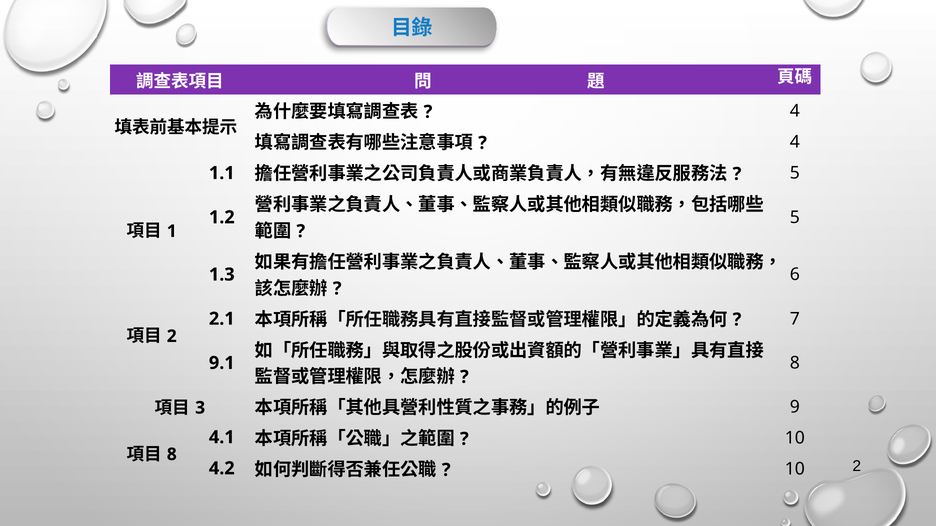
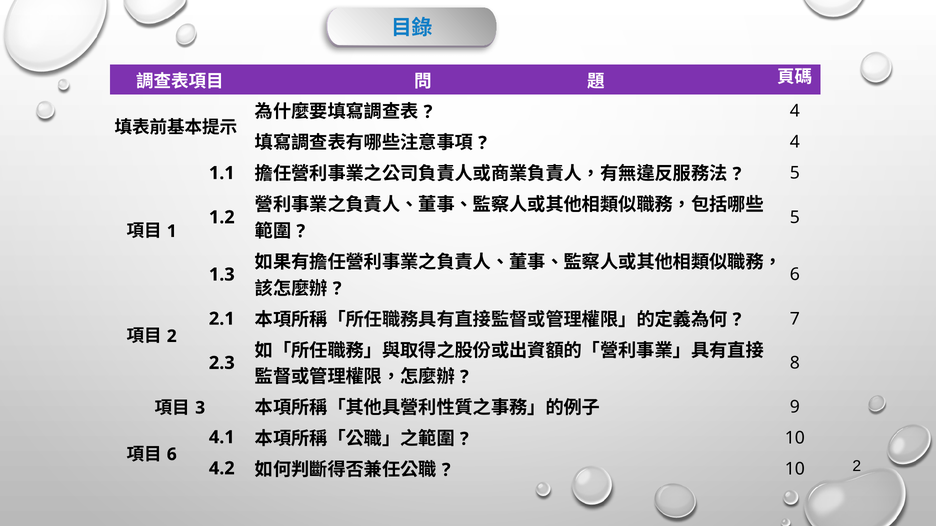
9.1: 9.1 -> 2.3
8 at (172, 455): 8 -> 6
